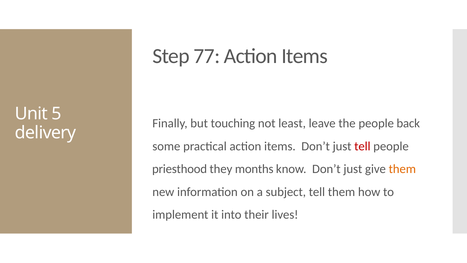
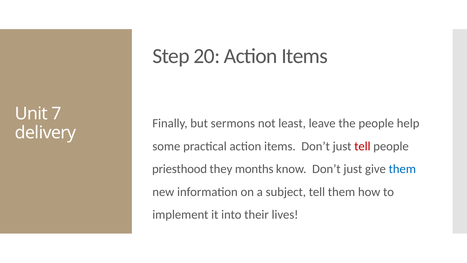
77: 77 -> 20
5: 5 -> 7
touching: touching -> sermons
back: back -> help
them at (402, 169) colour: orange -> blue
